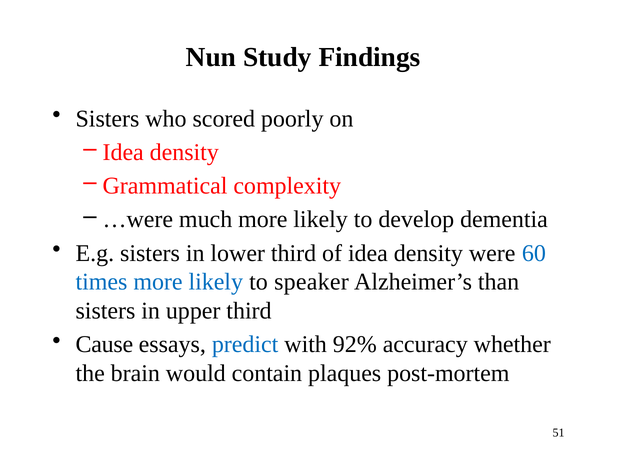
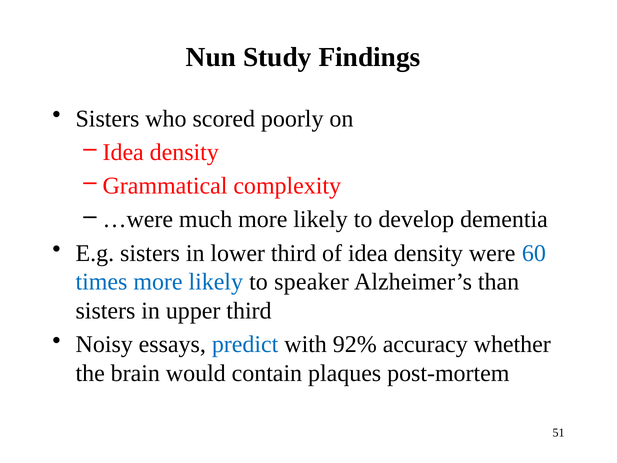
Cause: Cause -> Noisy
